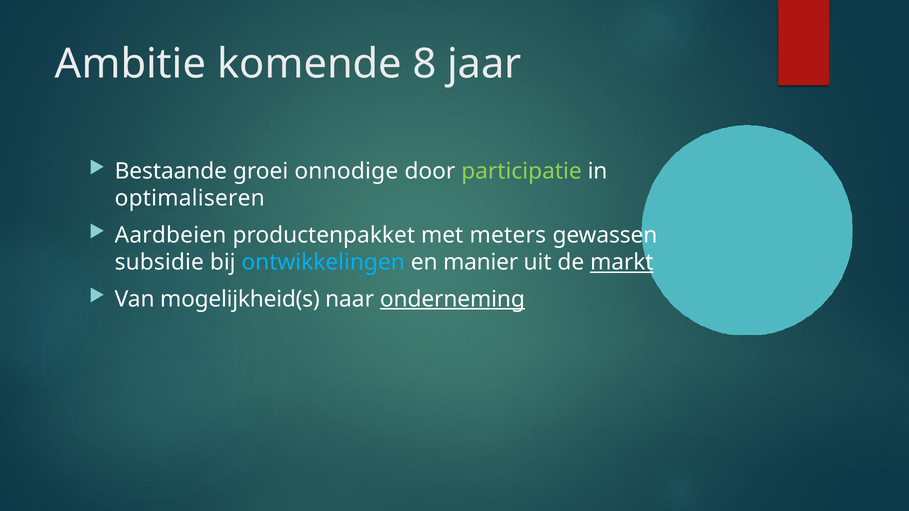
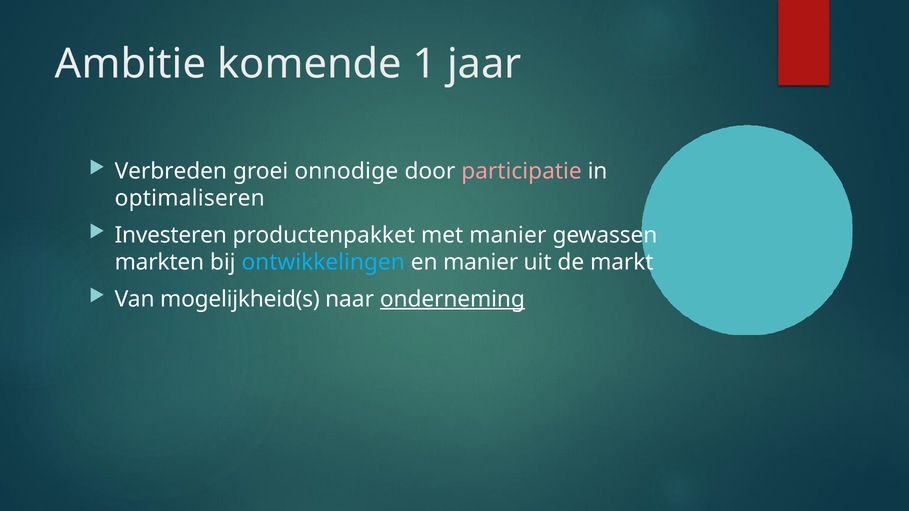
8: 8 -> 1
Bestaande: Bestaande -> Verbreden
participatie colour: light green -> pink
Aardbeien: Aardbeien -> Investeren
met meters: meters -> manier
subsidie: subsidie -> markten
markt underline: present -> none
